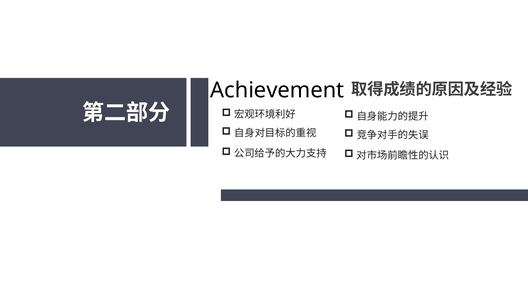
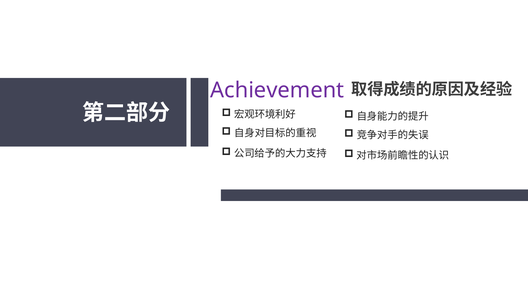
Achievement colour: black -> purple
